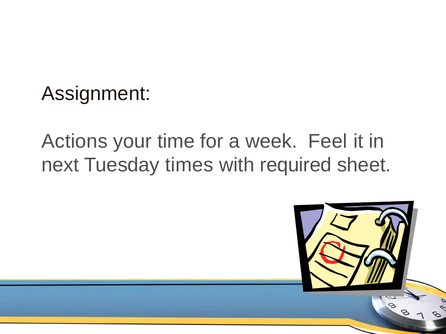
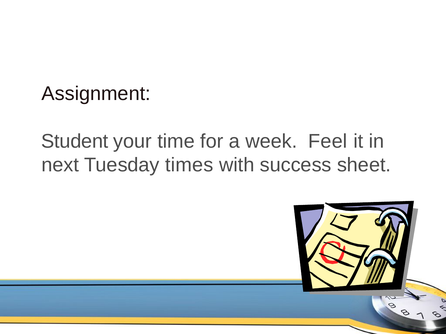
Actions: Actions -> Student
required: required -> success
